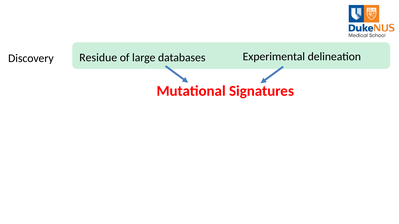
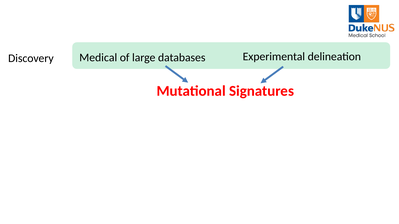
Residue: Residue -> Medical
